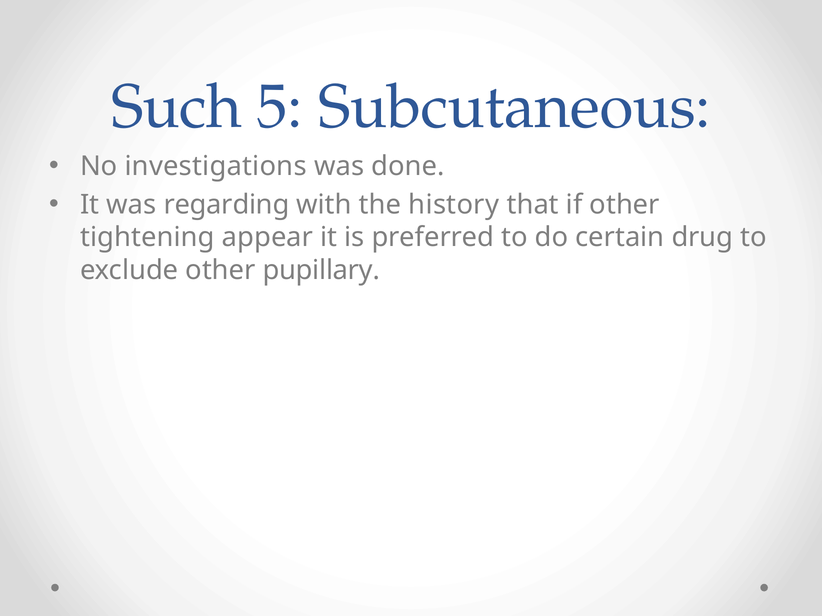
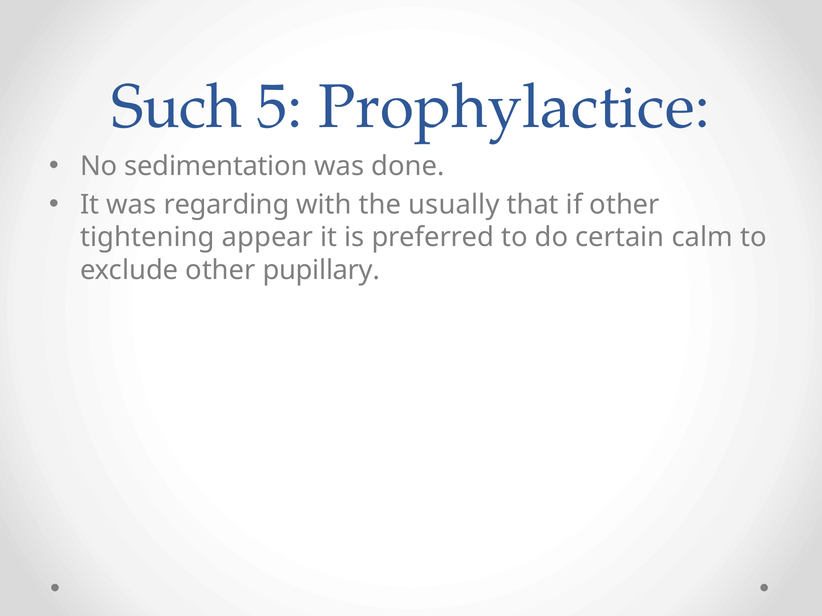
Subcutaneous: Subcutaneous -> Prophylactice
investigations: investigations -> sedimentation
history: history -> usually
drug: drug -> calm
